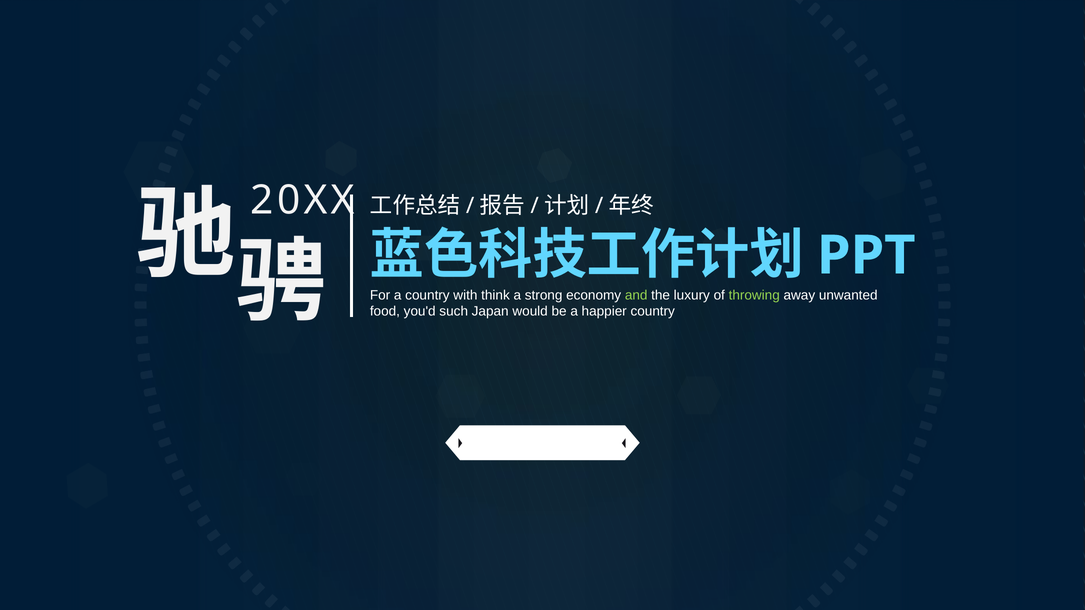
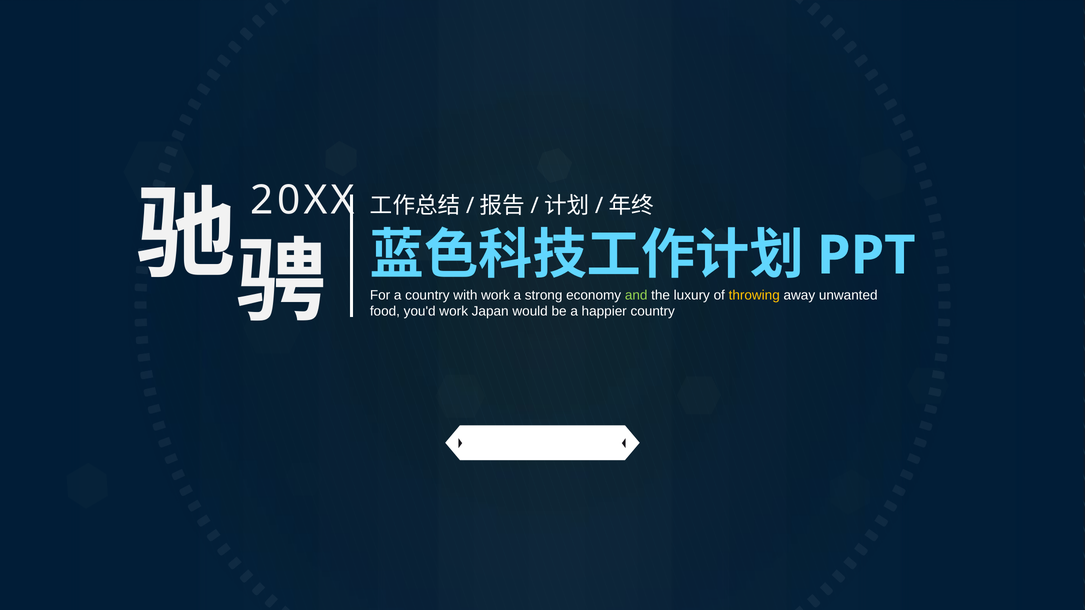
with think: think -> work
throwing colour: light green -> yellow
you'd such: such -> work
